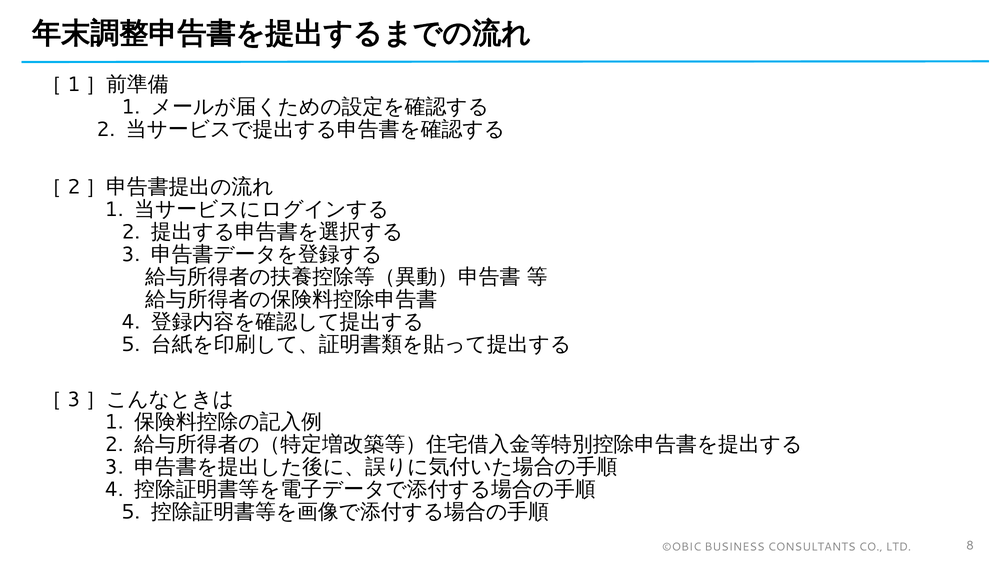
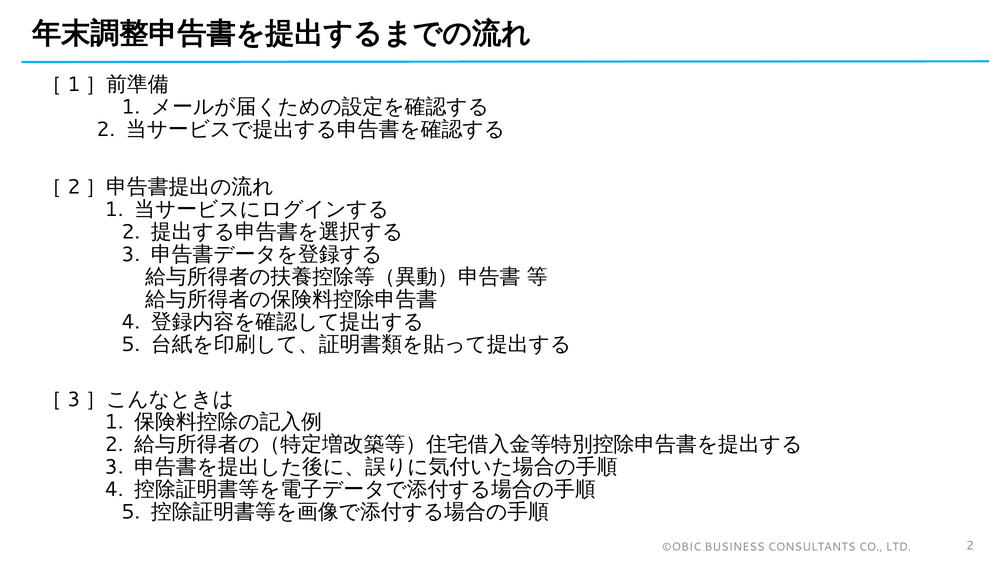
LTD 8: 8 -> 2
